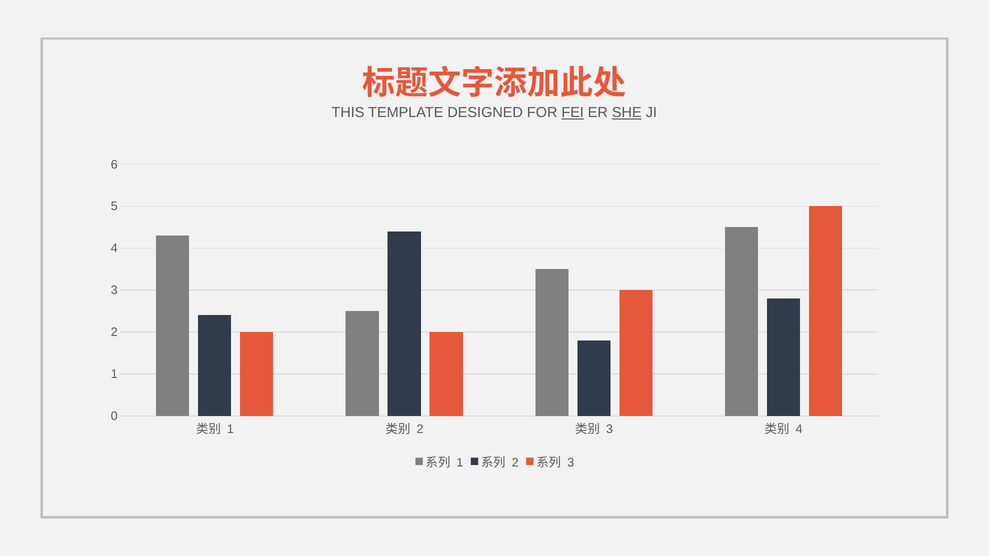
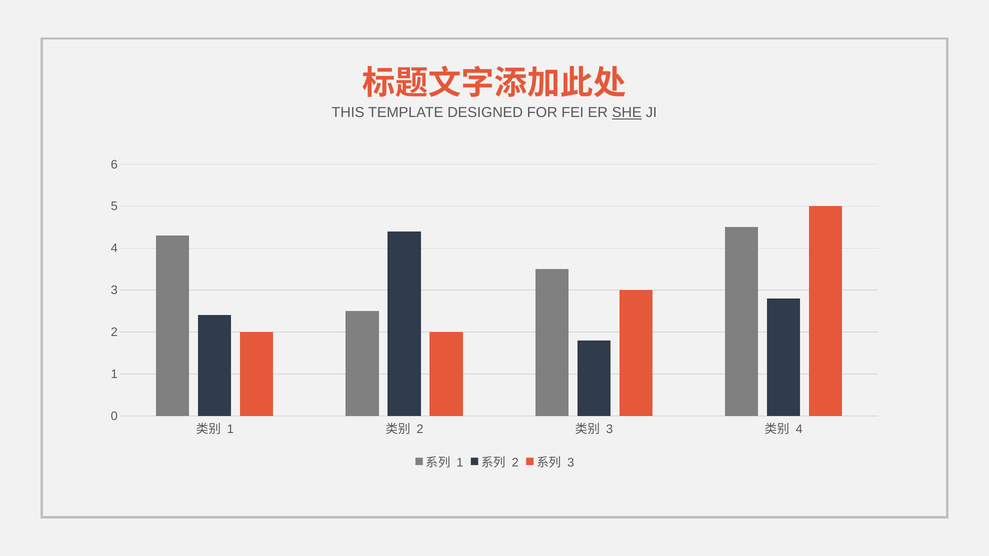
FEI underline: present -> none
